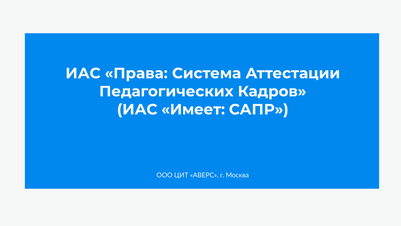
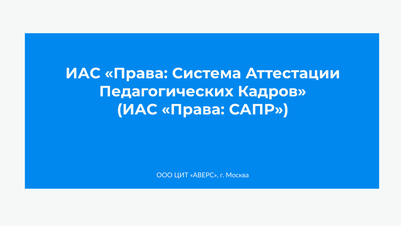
Имеет at (193, 109): Имеет -> Права
